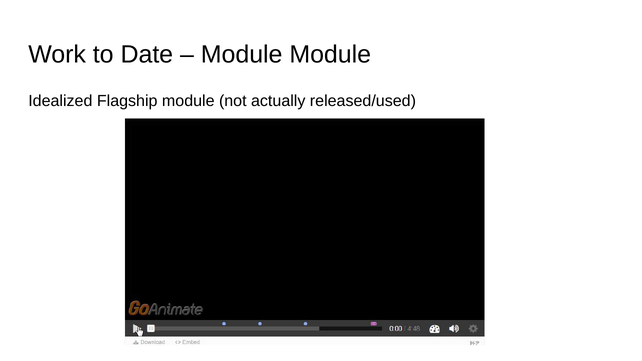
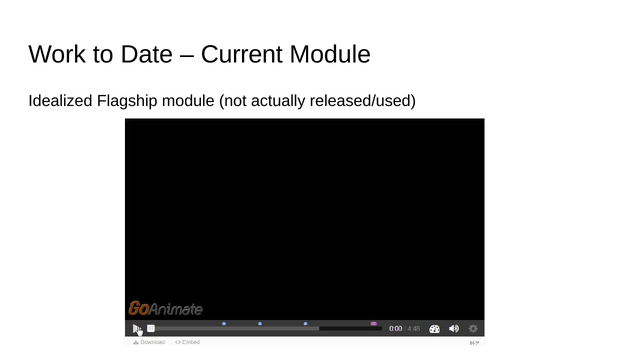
Module at (242, 54): Module -> Current
